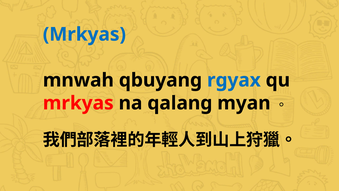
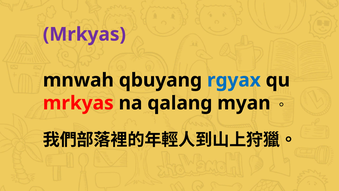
Mrkyas at (84, 34) colour: blue -> purple
